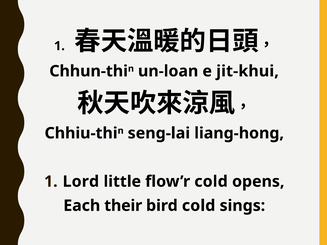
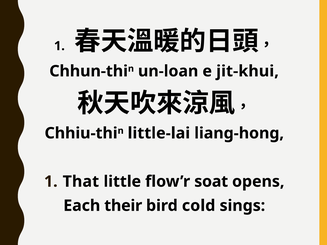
seng-lai: seng-lai -> little-lai
Lord: Lord -> That
flow’r cold: cold -> soat
